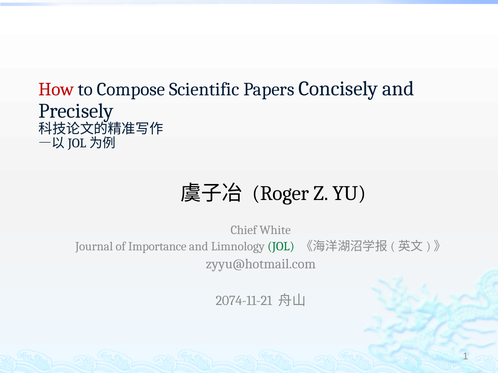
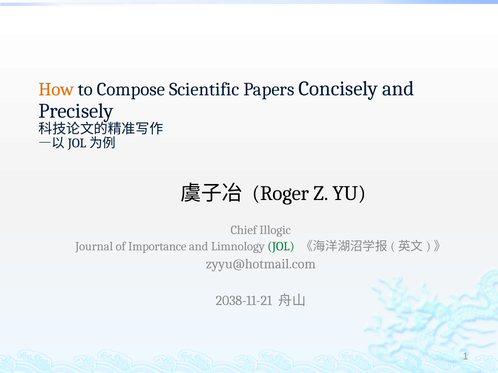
How colour: red -> orange
White: White -> Illogic
2074-11-21: 2074-11-21 -> 2038-11-21
